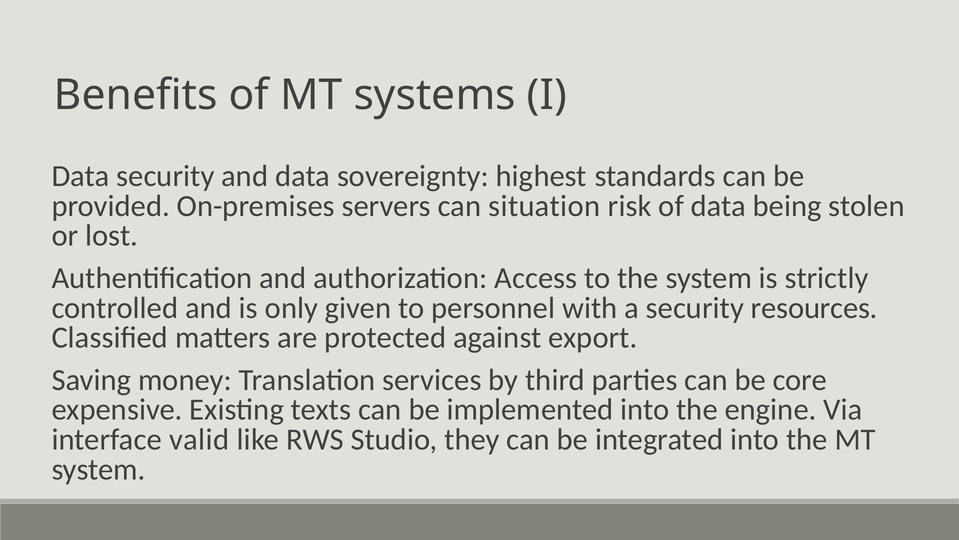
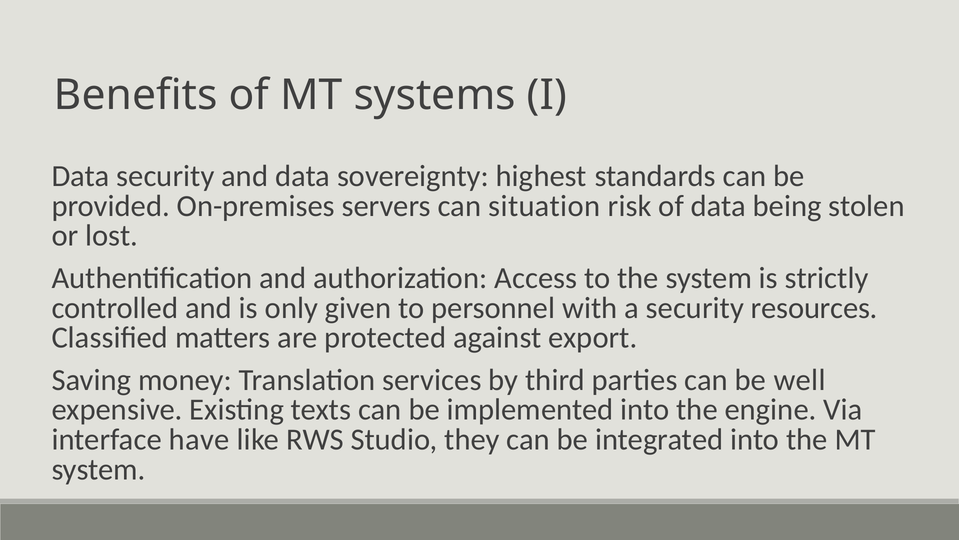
core: core -> well
valid: valid -> have
